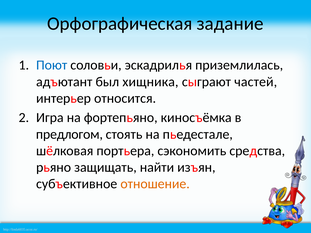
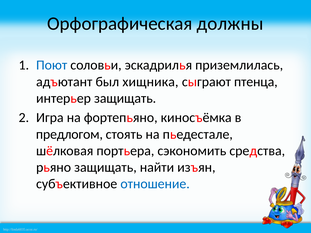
задание: задание -> должны
частей: частей -> птенца
интерьер относится: относится -> защищать
отношение colour: orange -> blue
